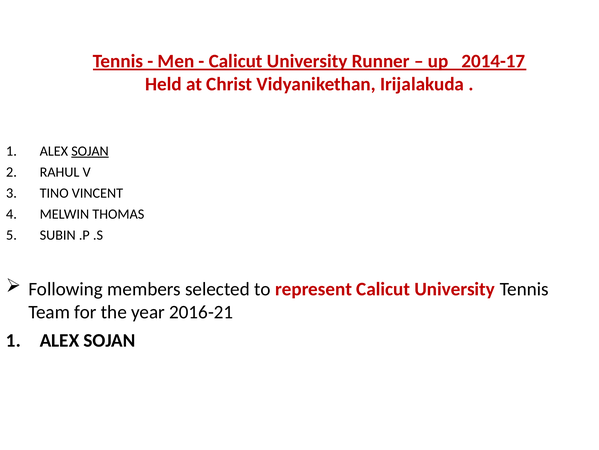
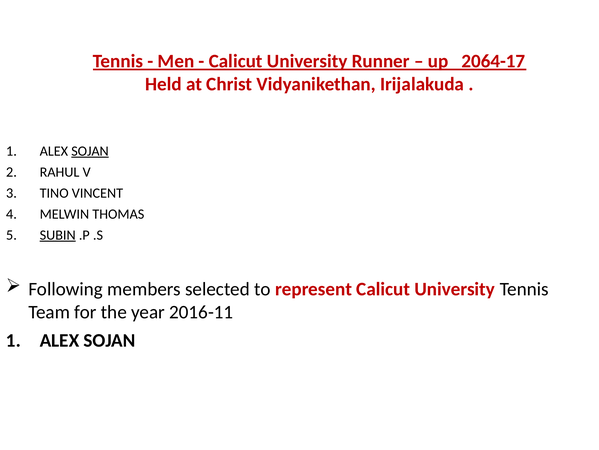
2014-17: 2014-17 -> 2064-17
SUBIN underline: none -> present
2016-21: 2016-21 -> 2016-11
